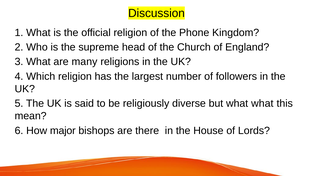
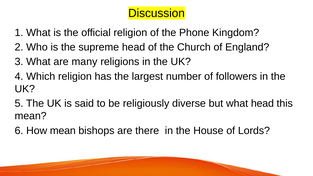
what what: what -> head
How major: major -> mean
